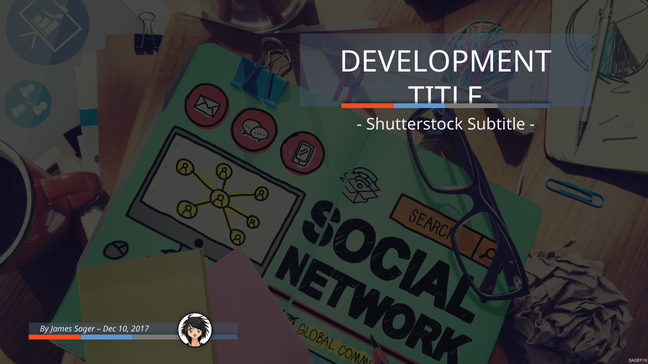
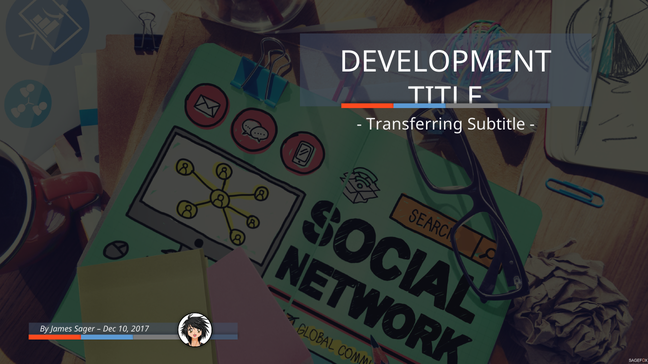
Shutterstock: Shutterstock -> Transferring
